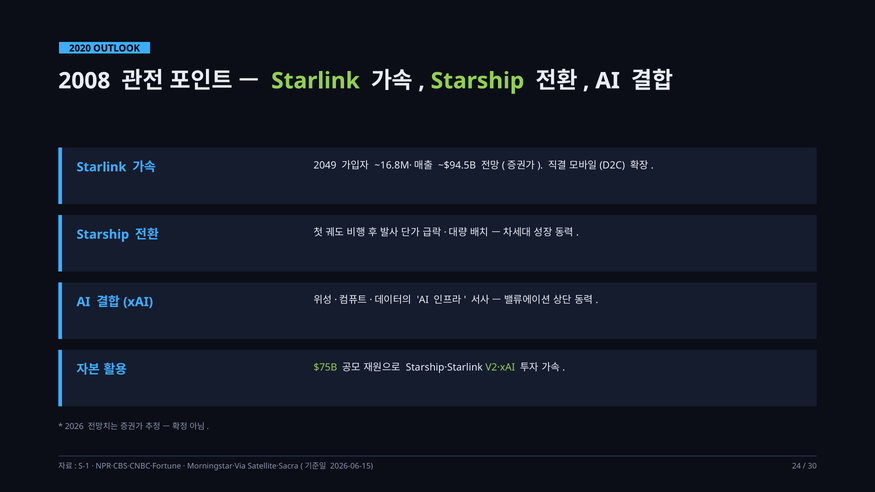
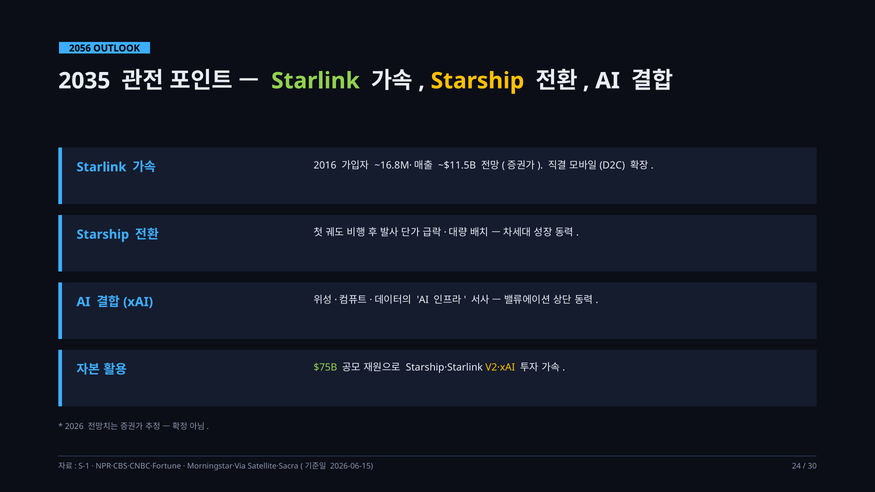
2020: 2020 -> 2056
2008: 2008 -> 2035
Starship at (477, 81) colour: light green -> yellow
2049: 2049 -> 2016
~$94.5B: ~$94.5B -> ~$11.5B
V2·xAI colour: light green -> yellow
